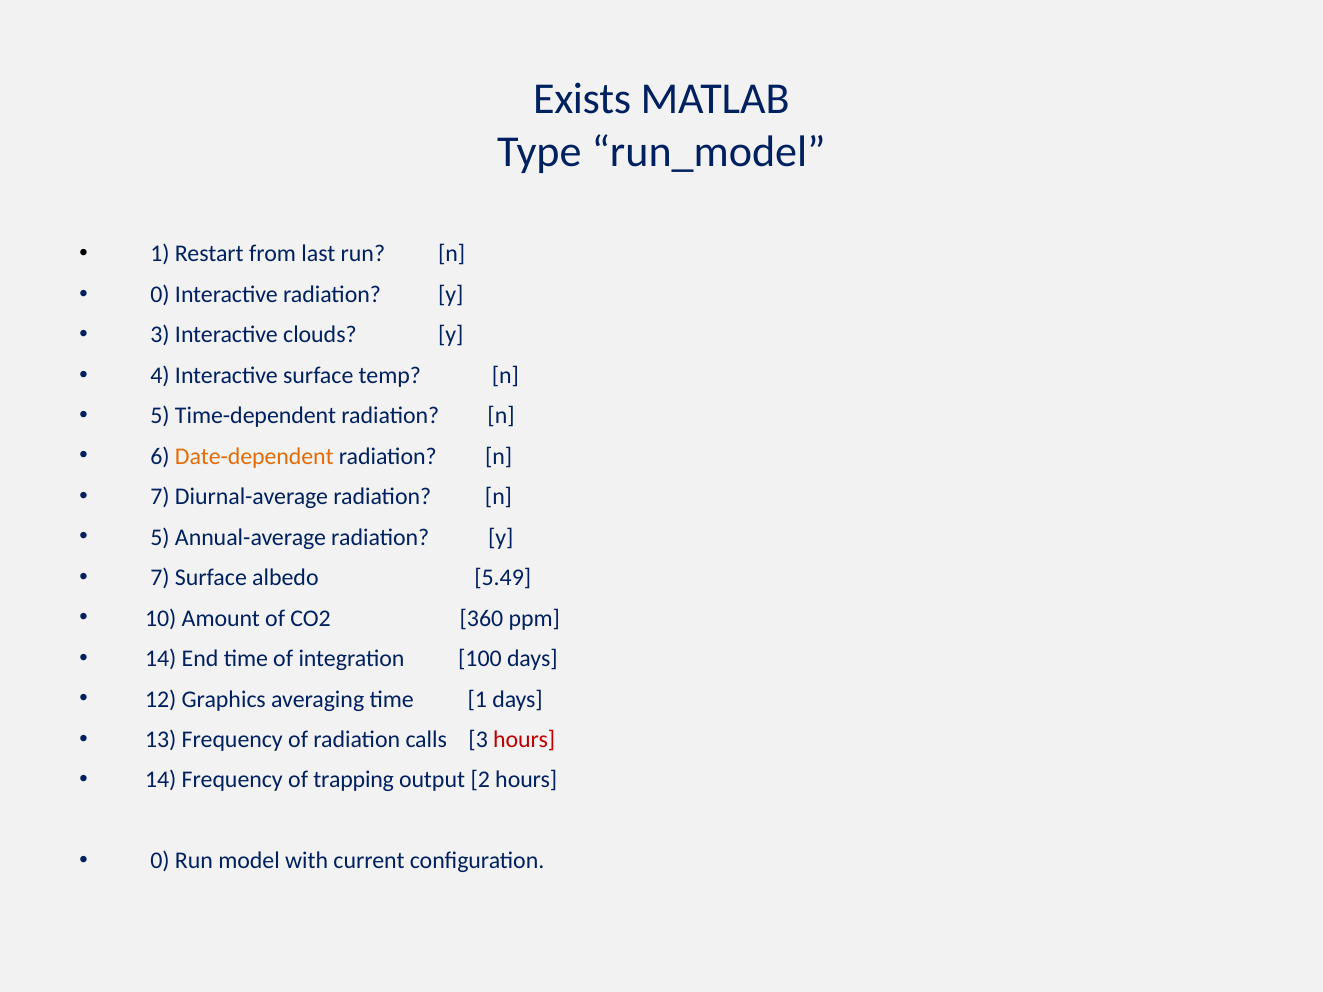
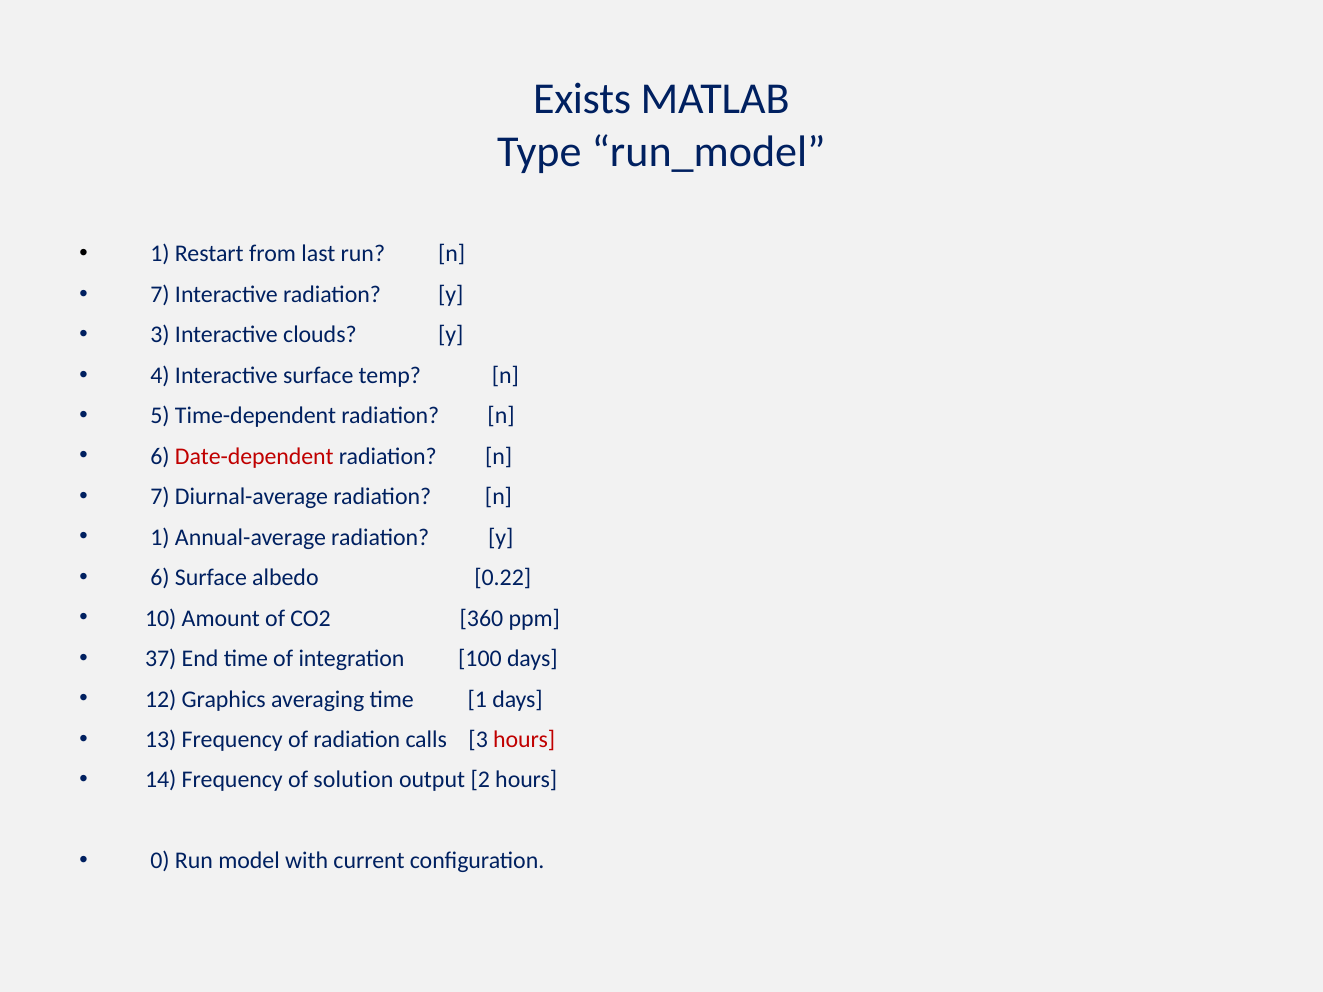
0 at (160, 295): 0 -> 7
Date-dependent colour: orange -> red
5 at (160, 537): 5 -> 1
7 at (160, 578): 7 -> 6
5.49: 5.49 -> 0.22
14 at (161, 659): 14 -> 37
trapping: trapping -> solution
